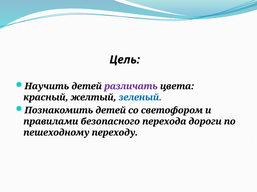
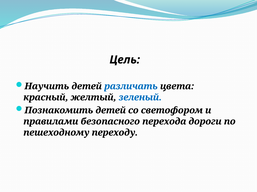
различать colour: purple -> blue
